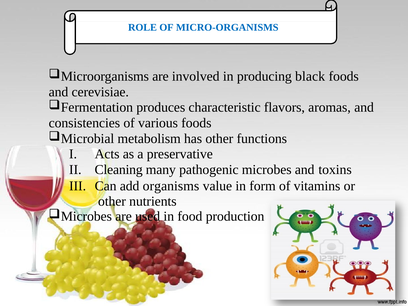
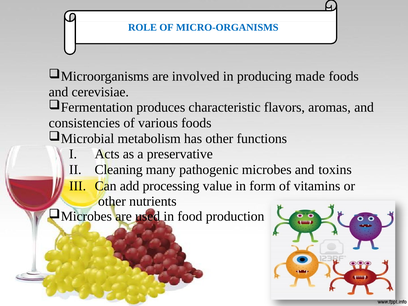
black: black -> made
organisms: organisms -> processing
